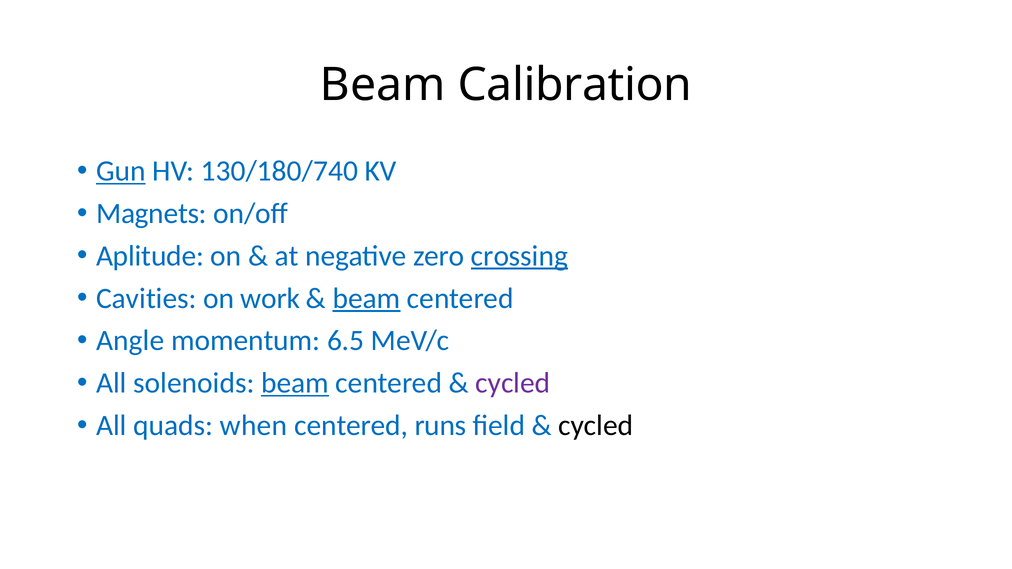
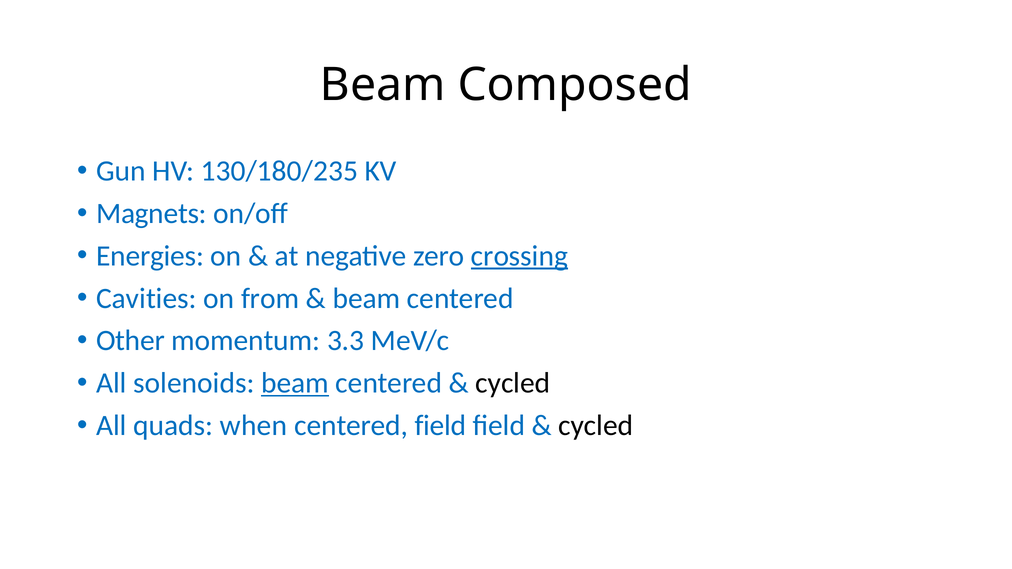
Calibration: Calibration -> Composed
Gun underline: present -> none
130/180/740: 130/180/740 -> 130/180/235
Aplitude: Aplitude -> Energies
work: work -> from
beam at (366, 298) underline: present -> none
Angle: Angle -> Other
6.5: 6.5 -> 3.3
cycled at (513, 383) colour: purple -> black
centered runs: runs -> field
